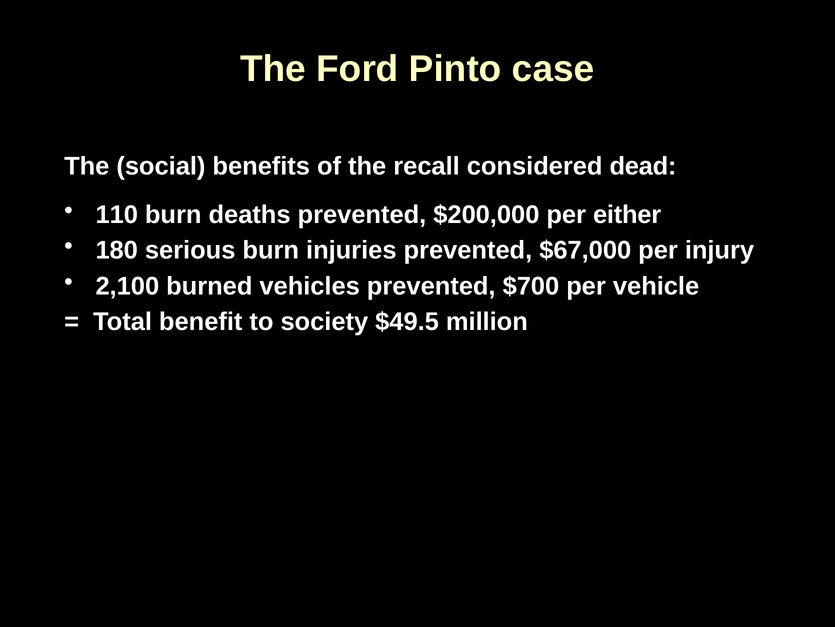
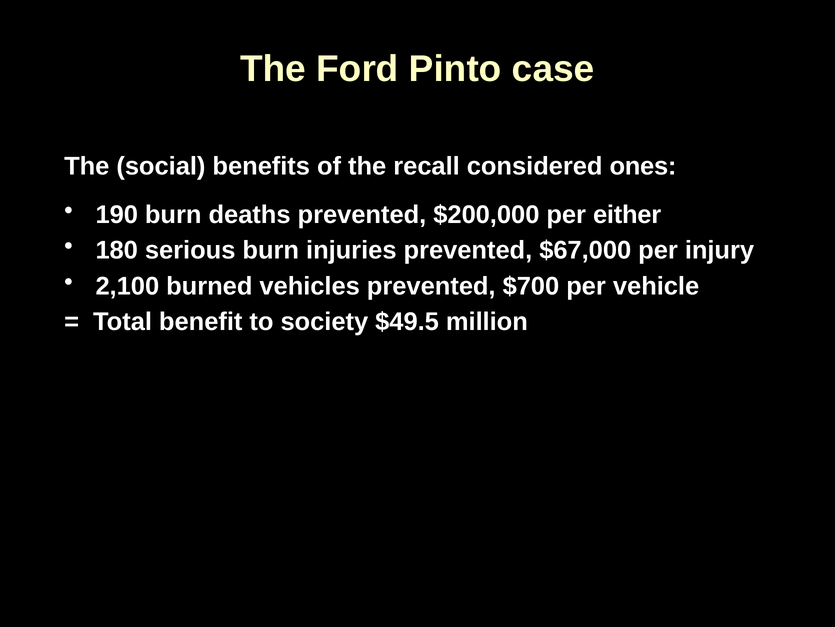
dead: dead -> ones
110: 110 -> 190
